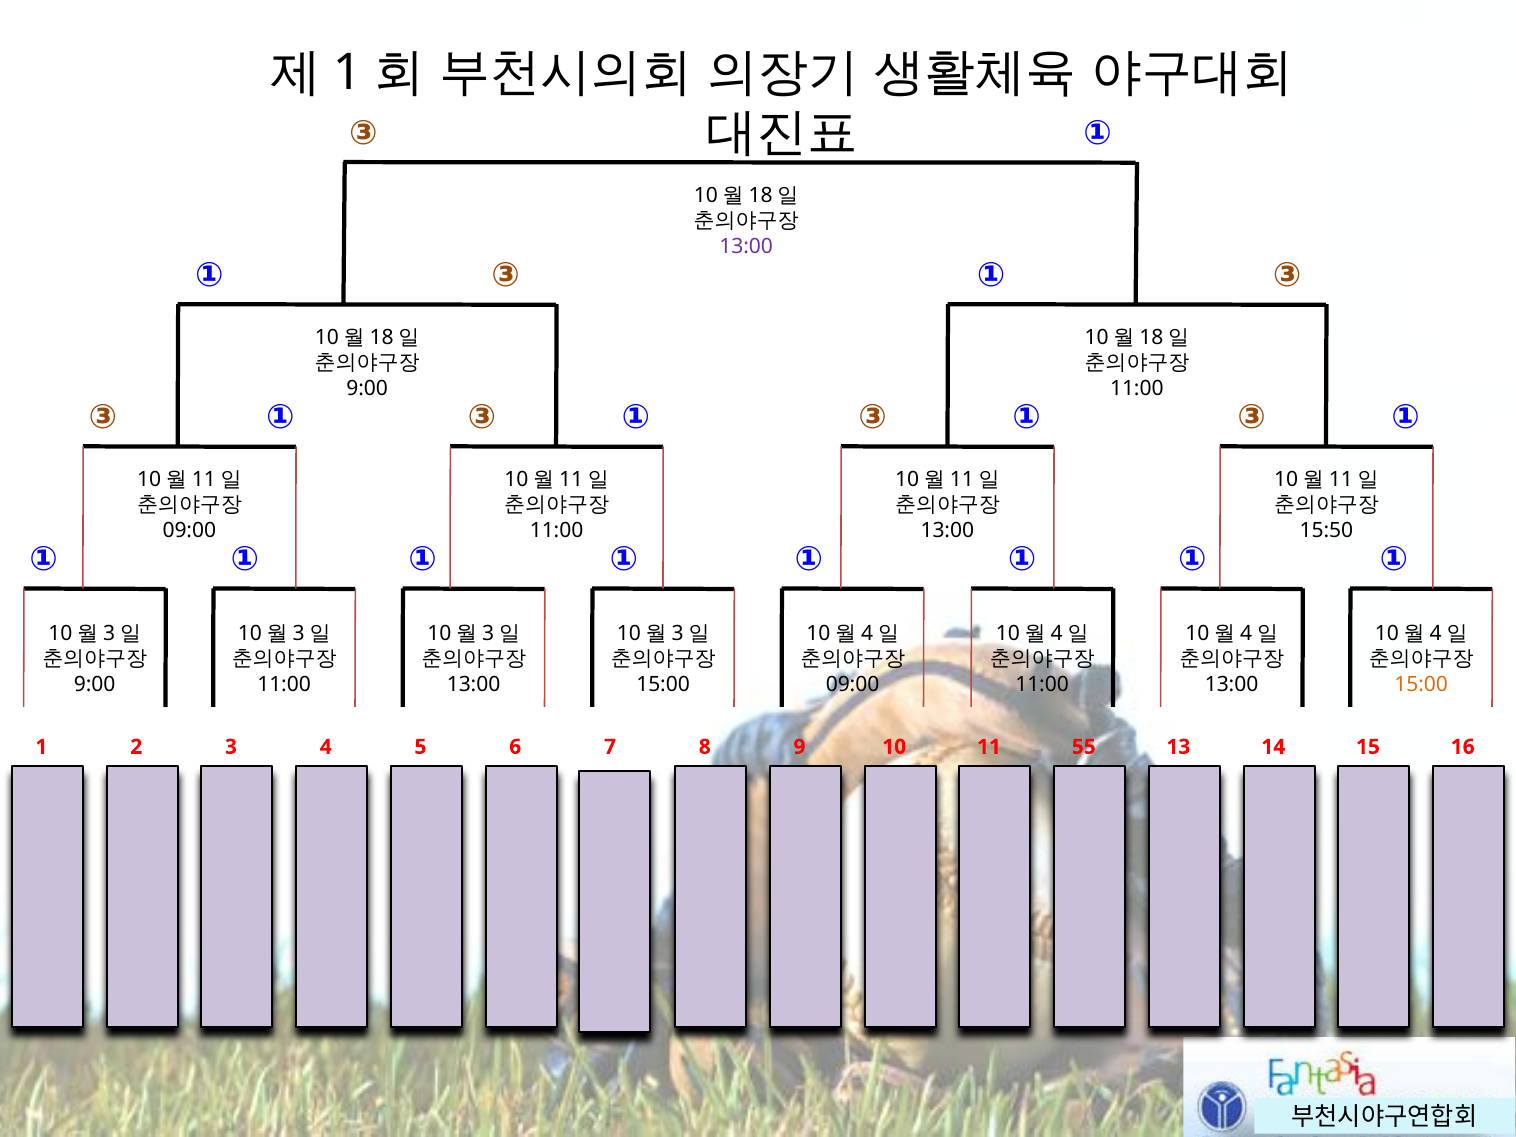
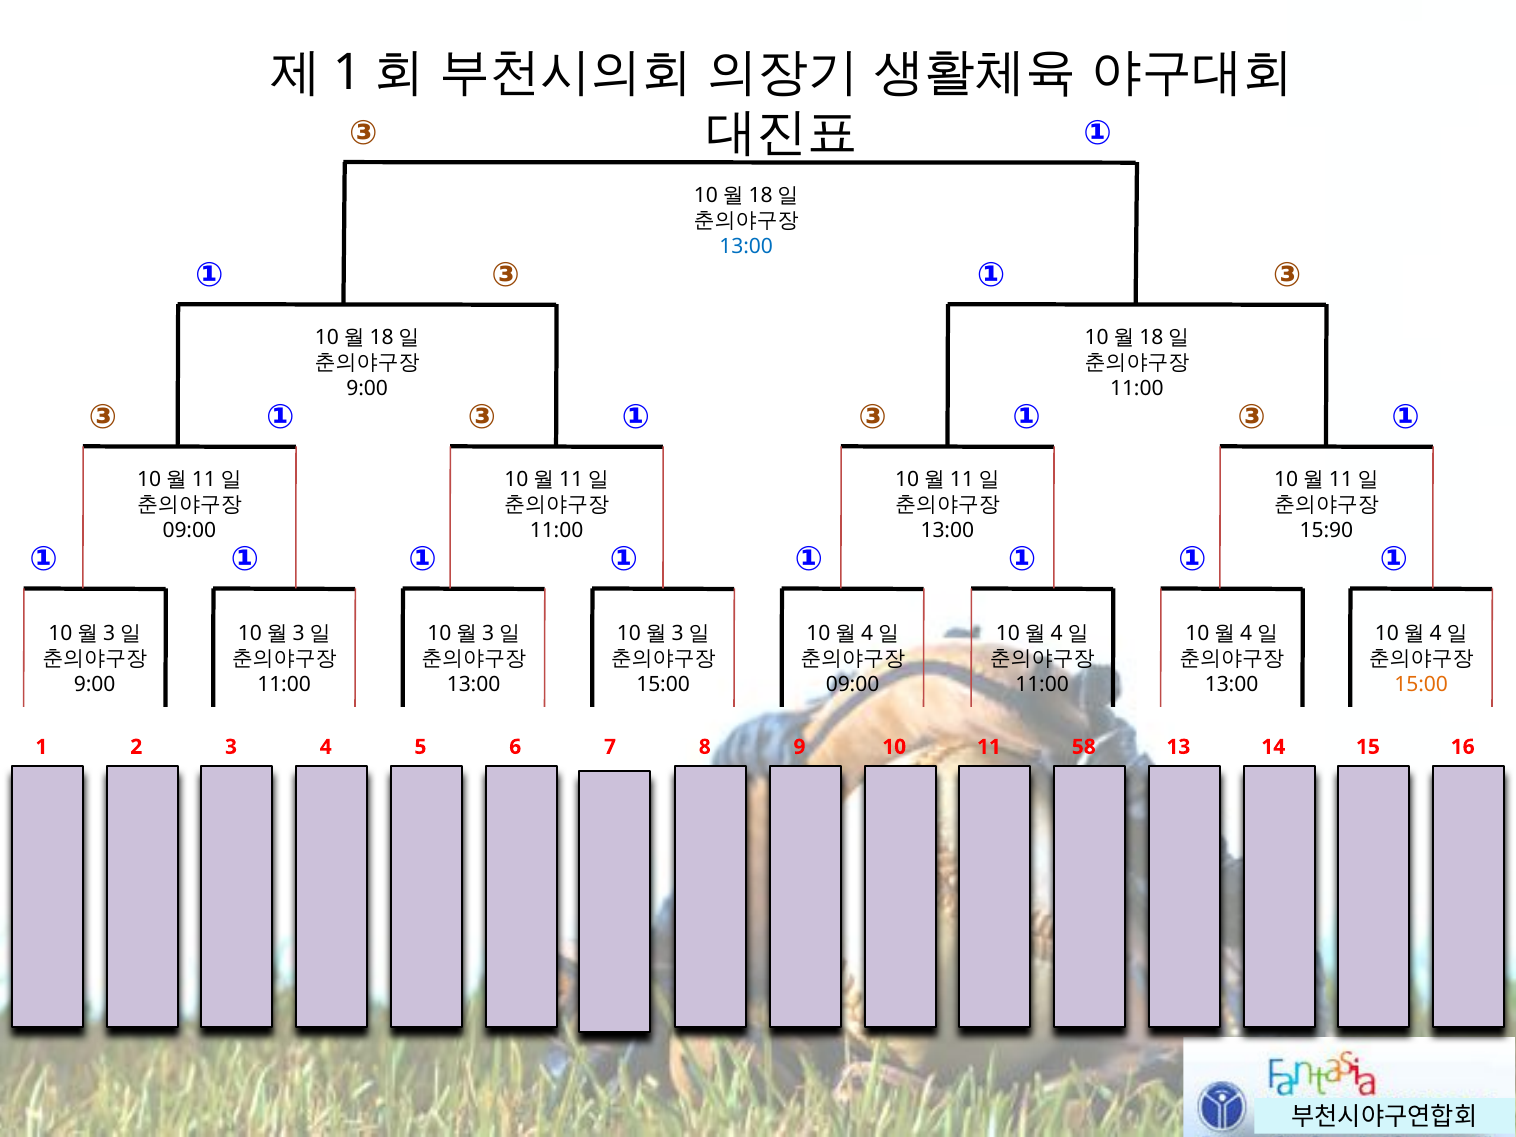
13:00 at (746, 246) colour: purple -> blue
15:50: 15:50 -> 15:90
55: 55 -> 58
